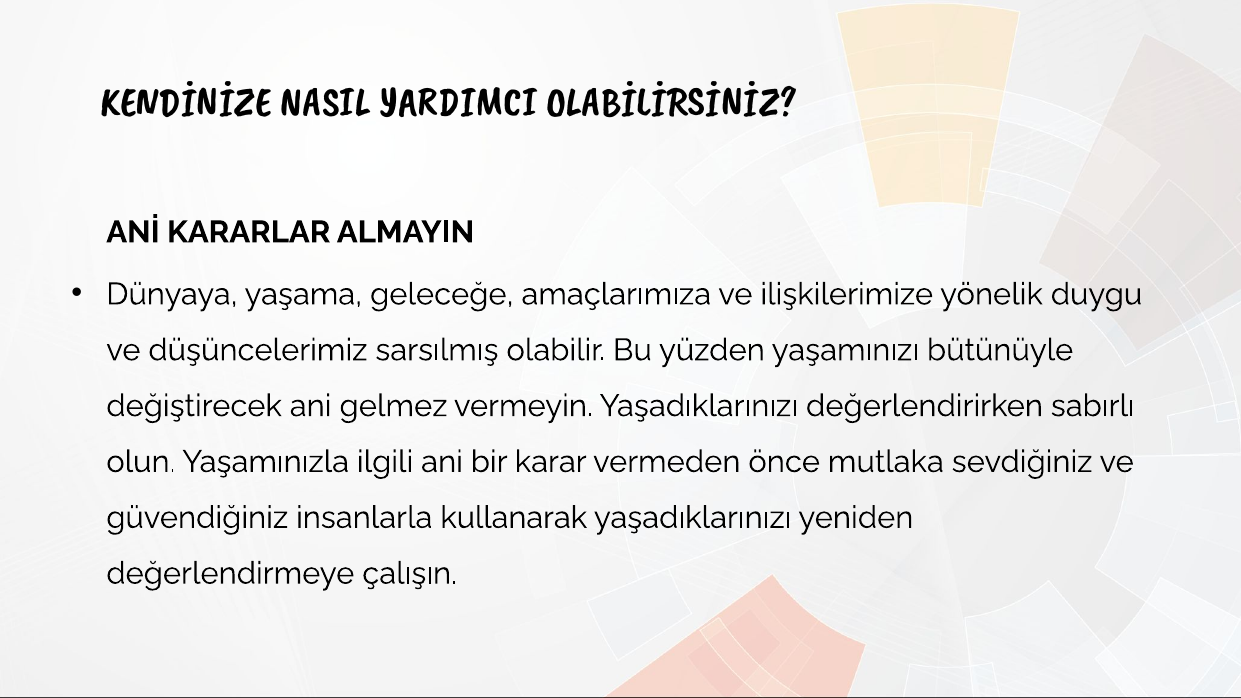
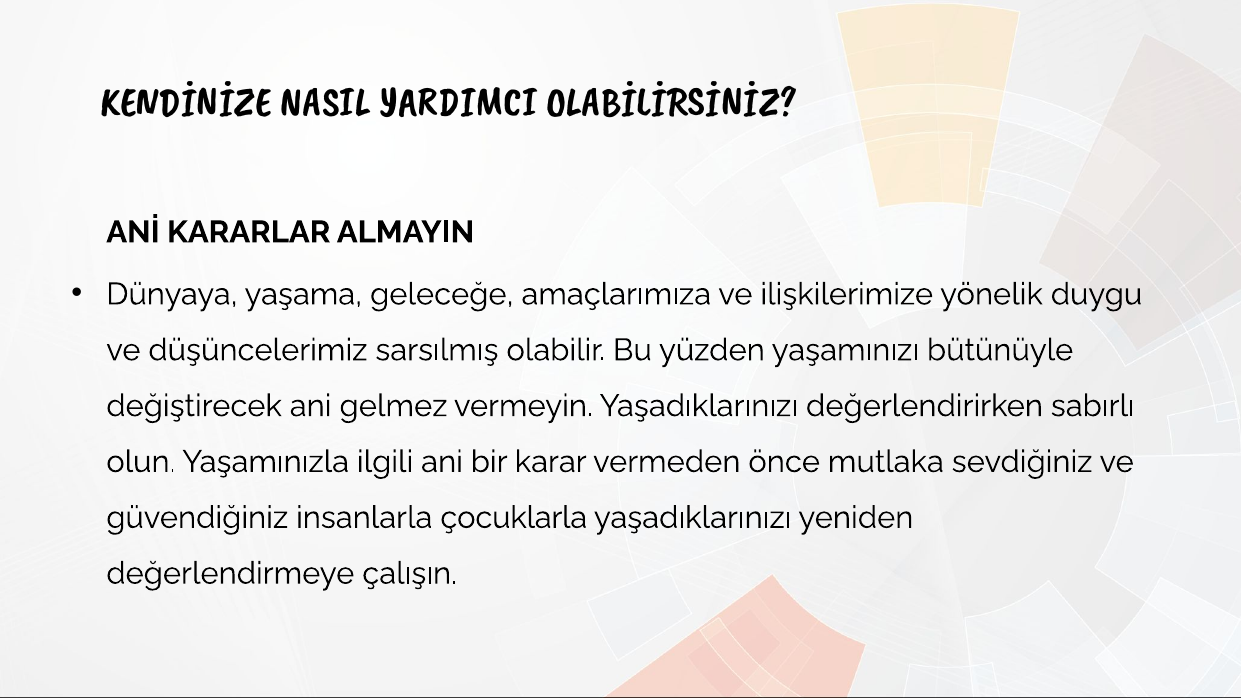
kullanarak: kullanarak -> çocuklarla
